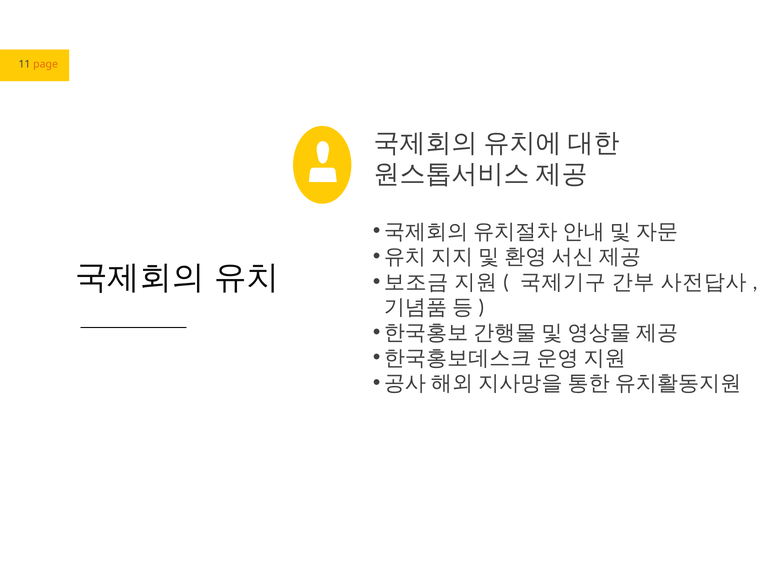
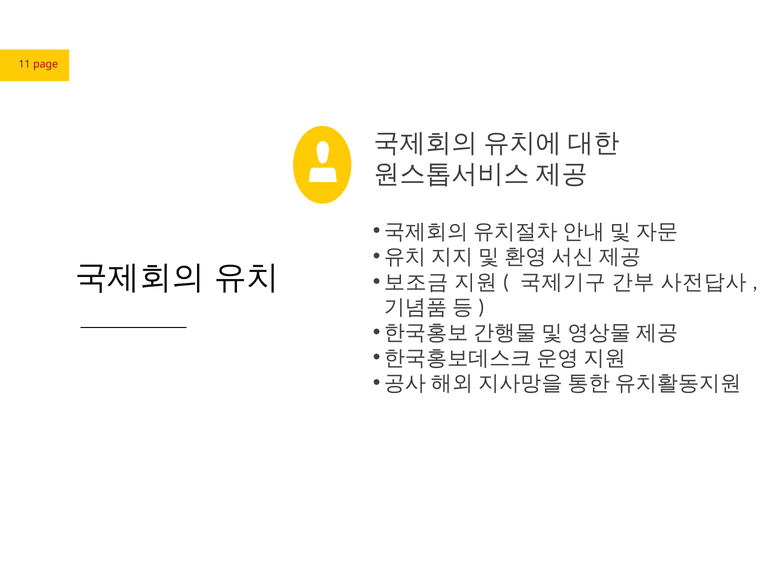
page colour: orange -> red
